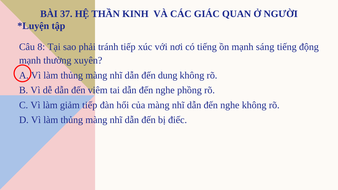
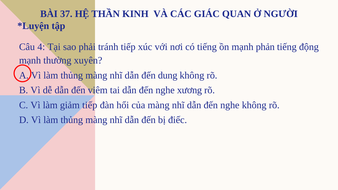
8: 8 -> 4
sáng: sáng -> phản
phồng: phồng -> xương
